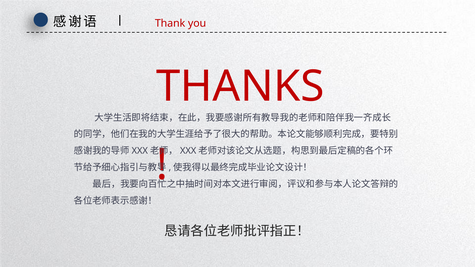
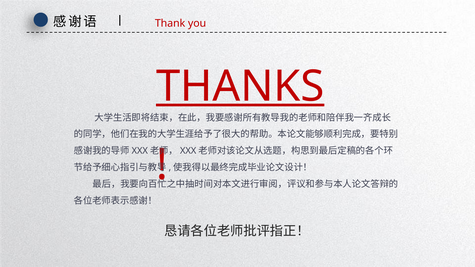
THANKS underline: none -> present
